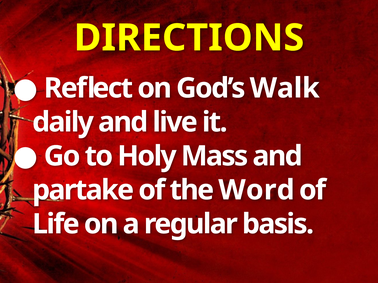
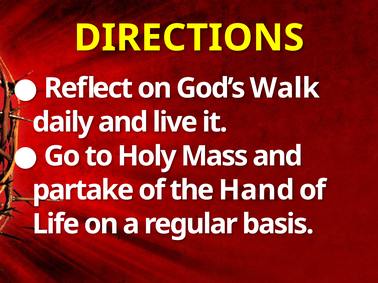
Word: Word -> Hand
